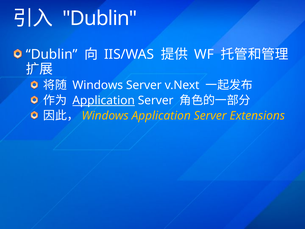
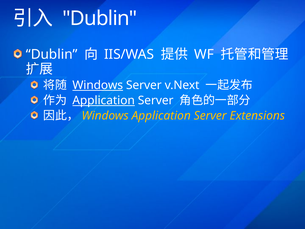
Windows at (98, 85) underline: none -> present
